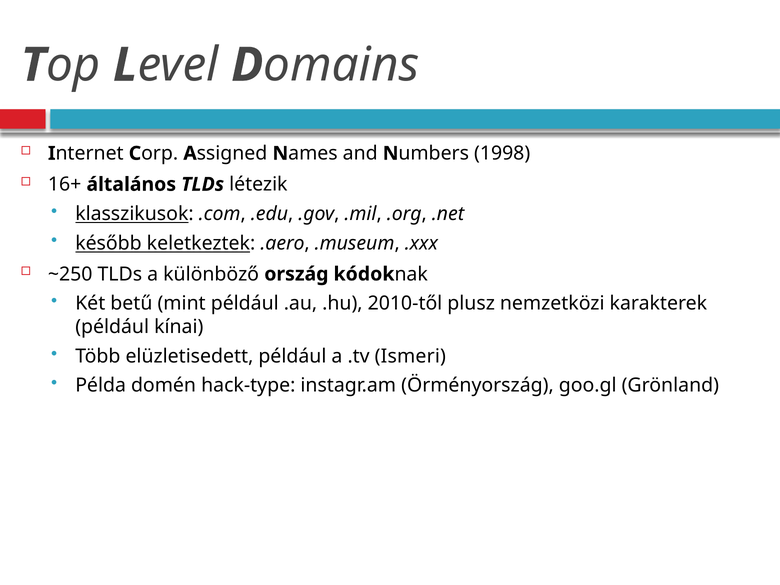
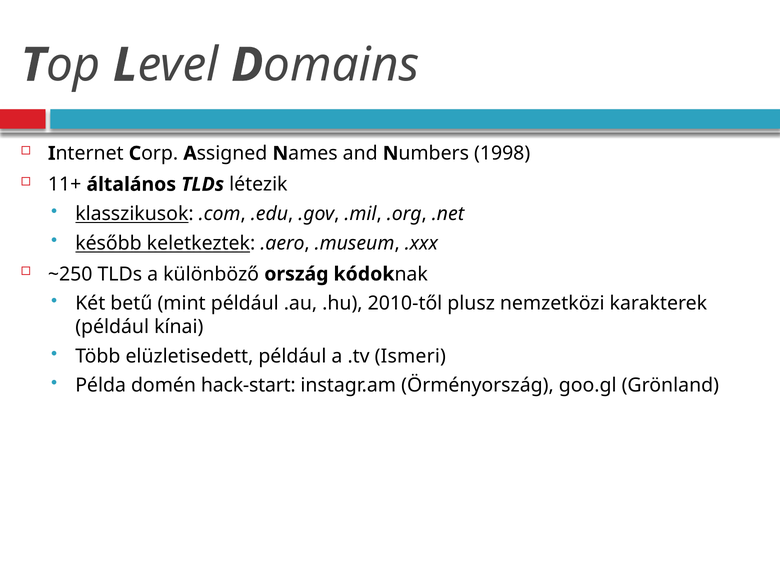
16+: 16+ -> 11+
hack-type: hack-type -> hack-start
